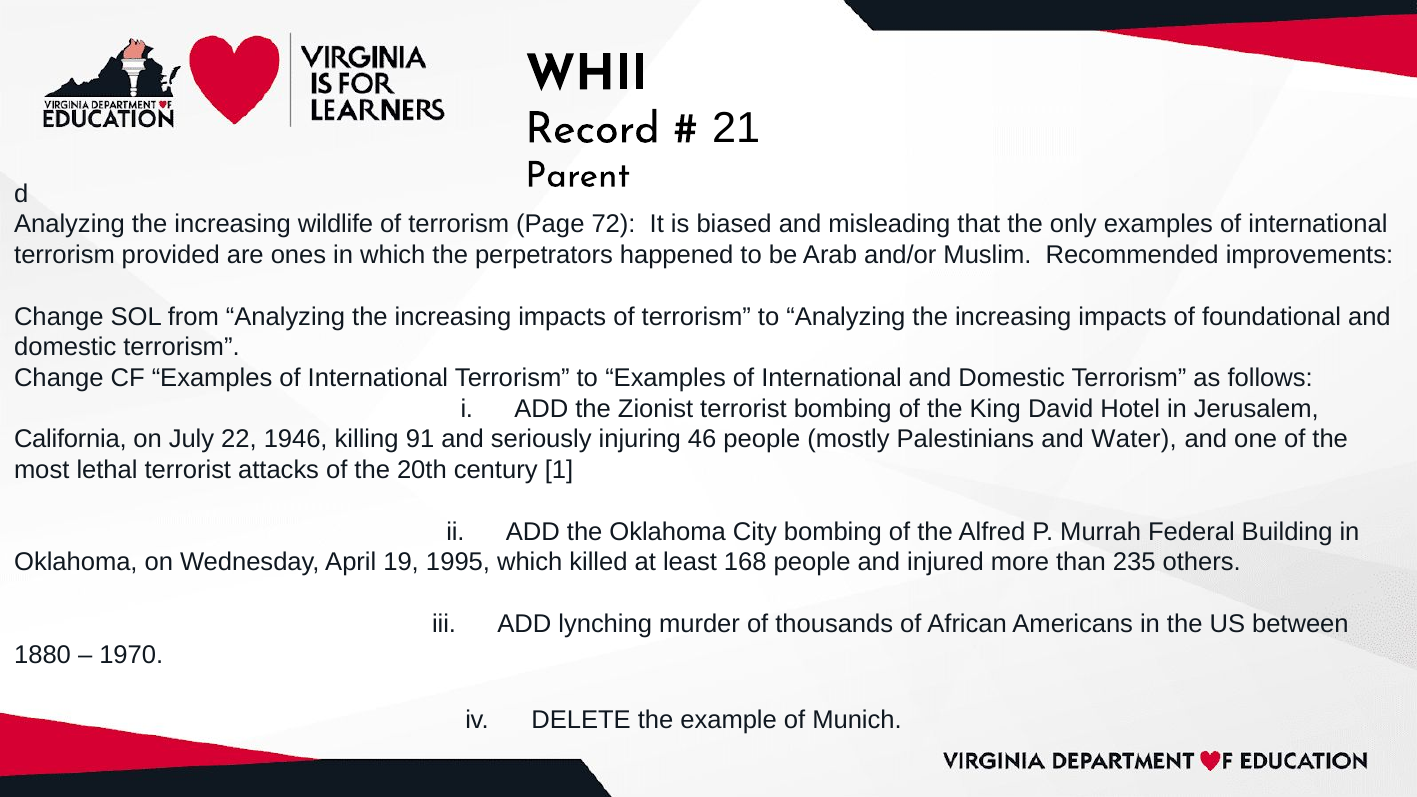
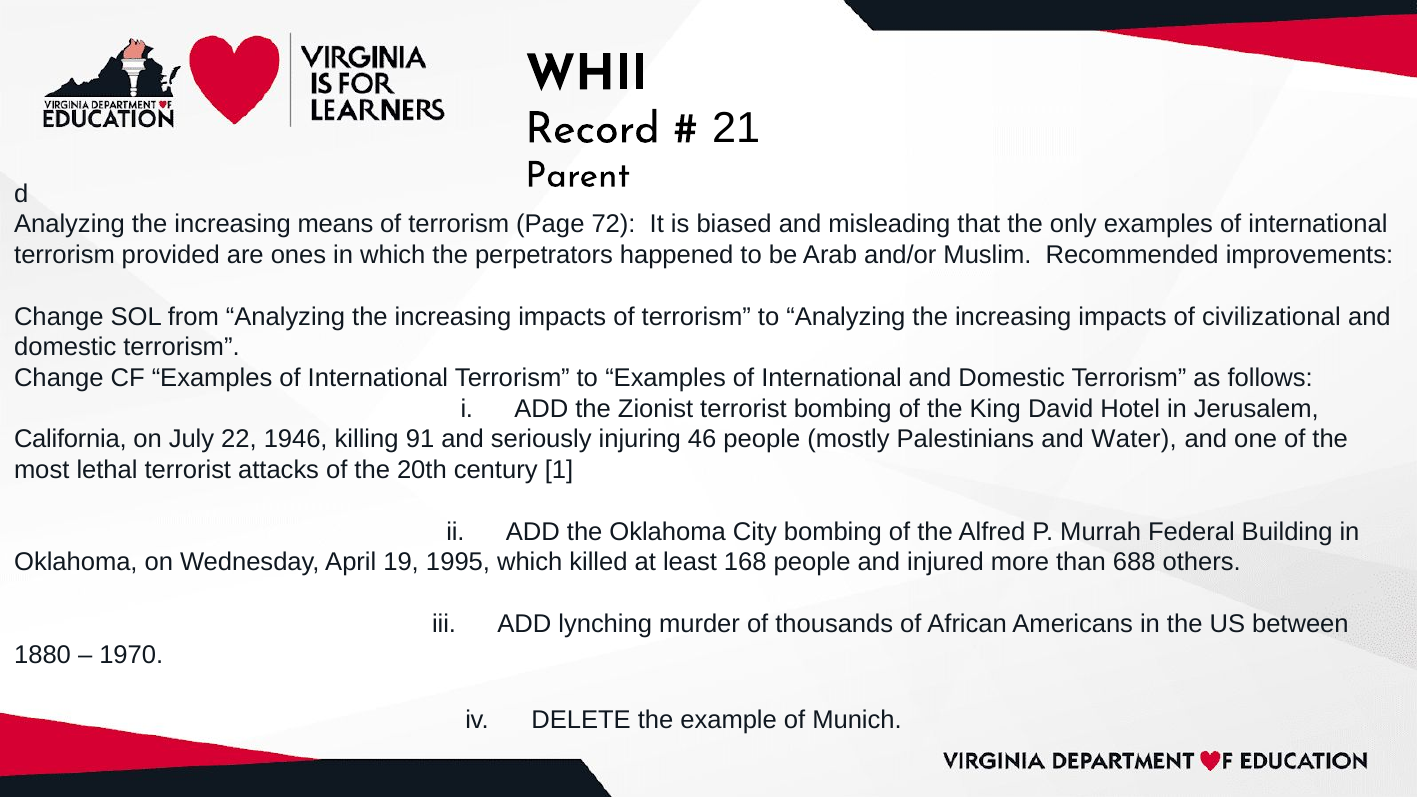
wildlife: wildlife -> means
foundational: foundational -> civilizational
235: 235 -> 688
